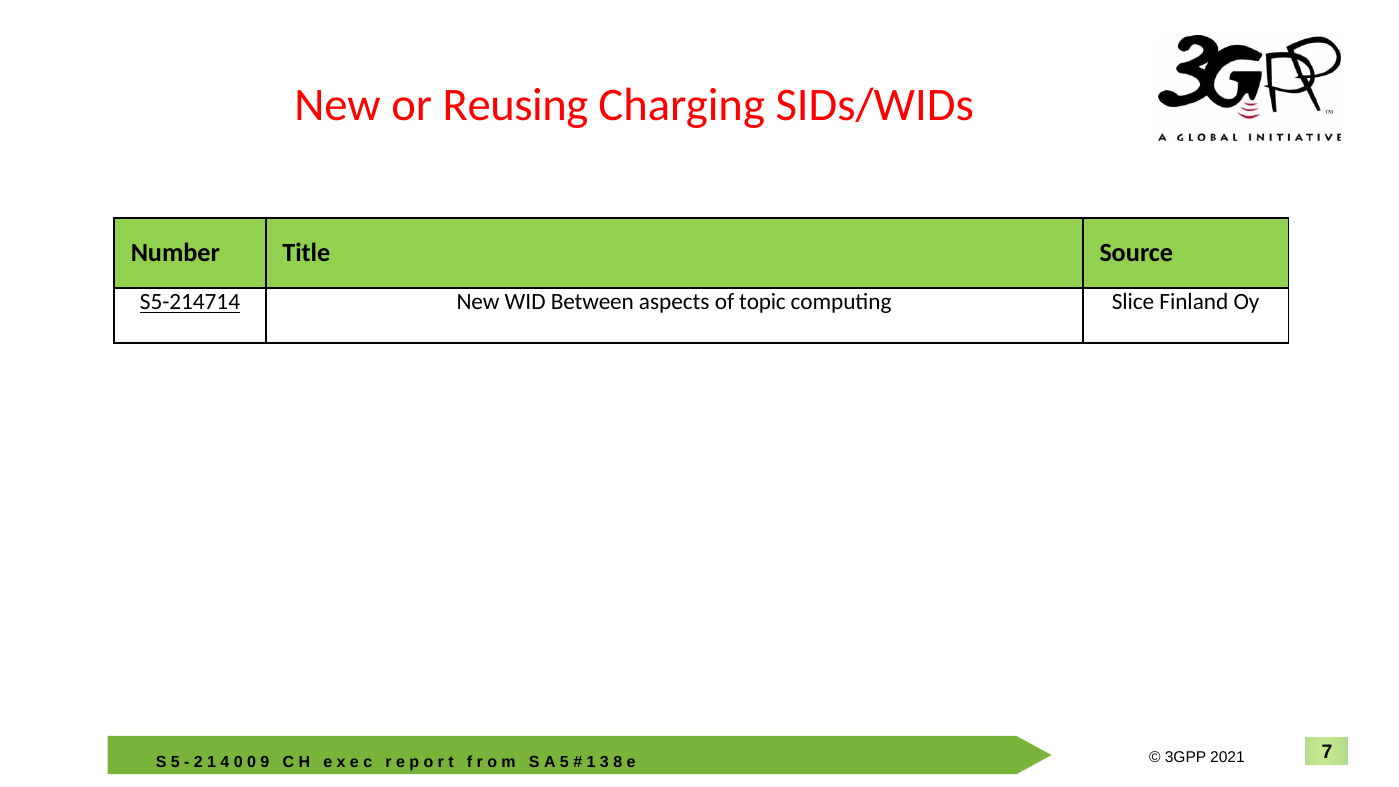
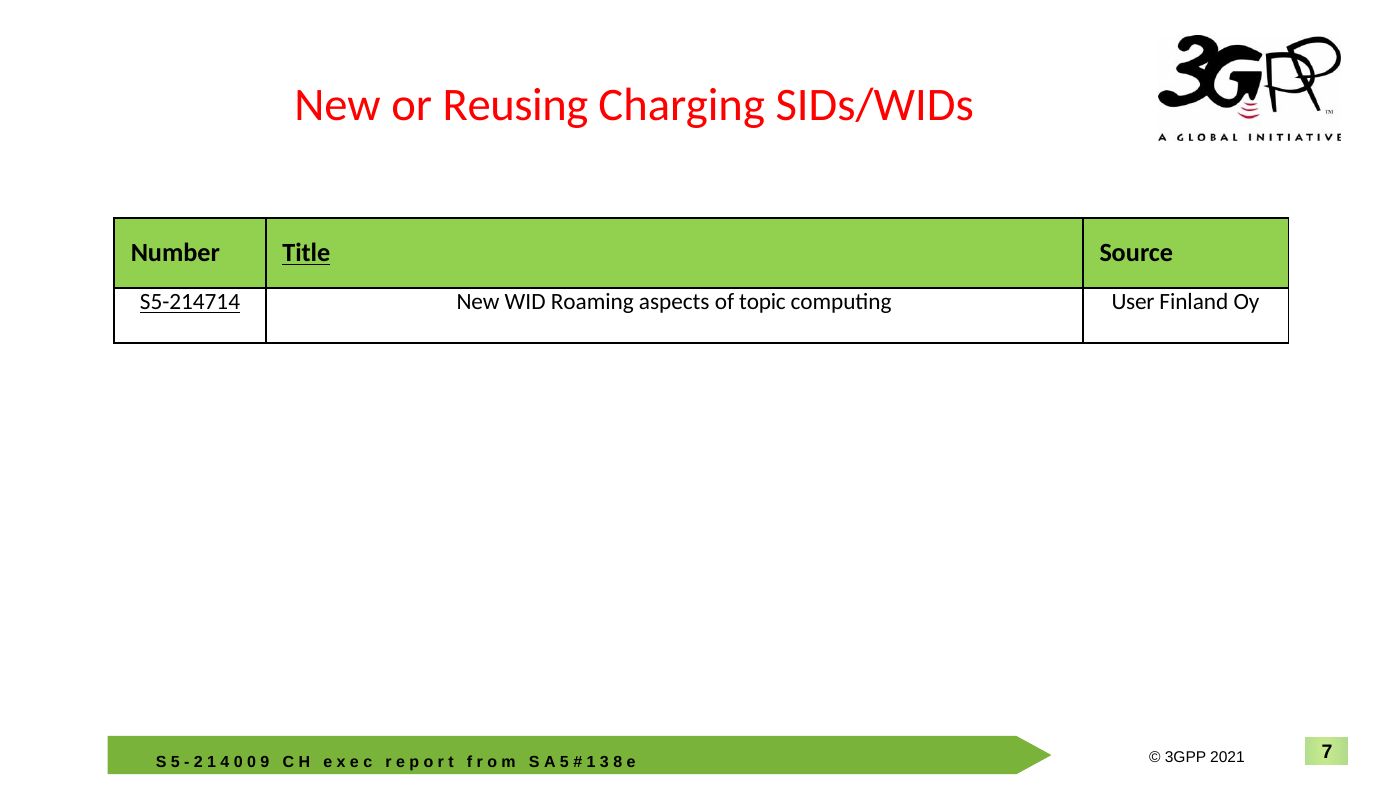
Title underline: none -> present
Between: Between -> Roaming
Slice: Slice -> User
